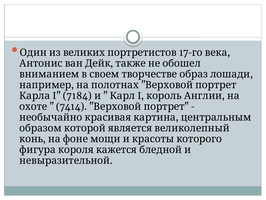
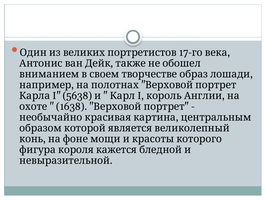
7184: 7184 -> 5638
7414: 7414 -> 1638
